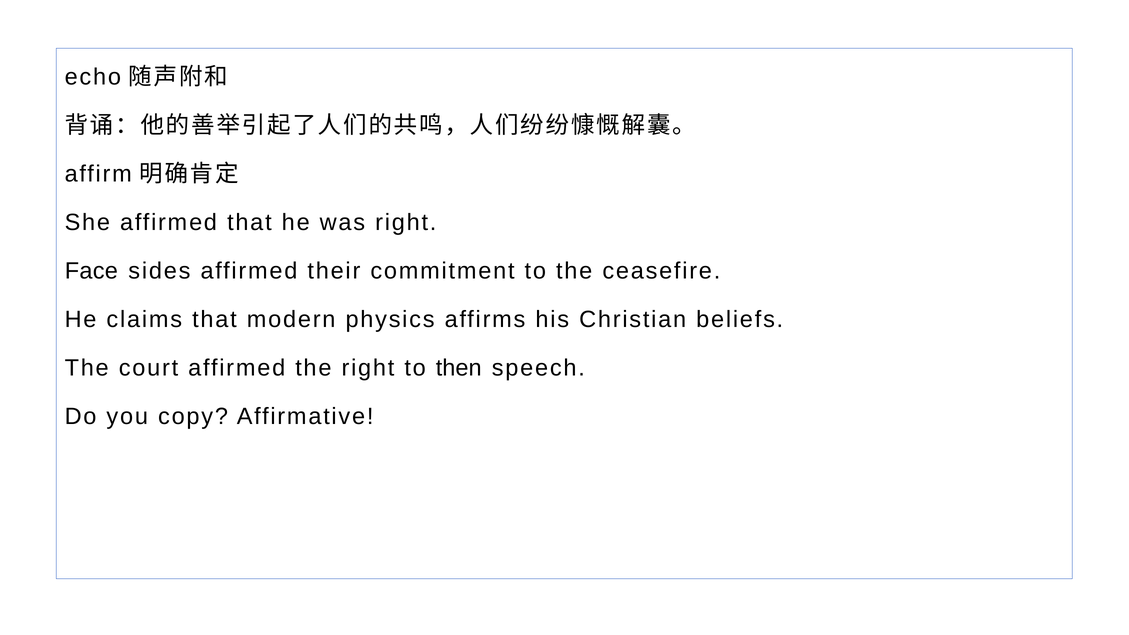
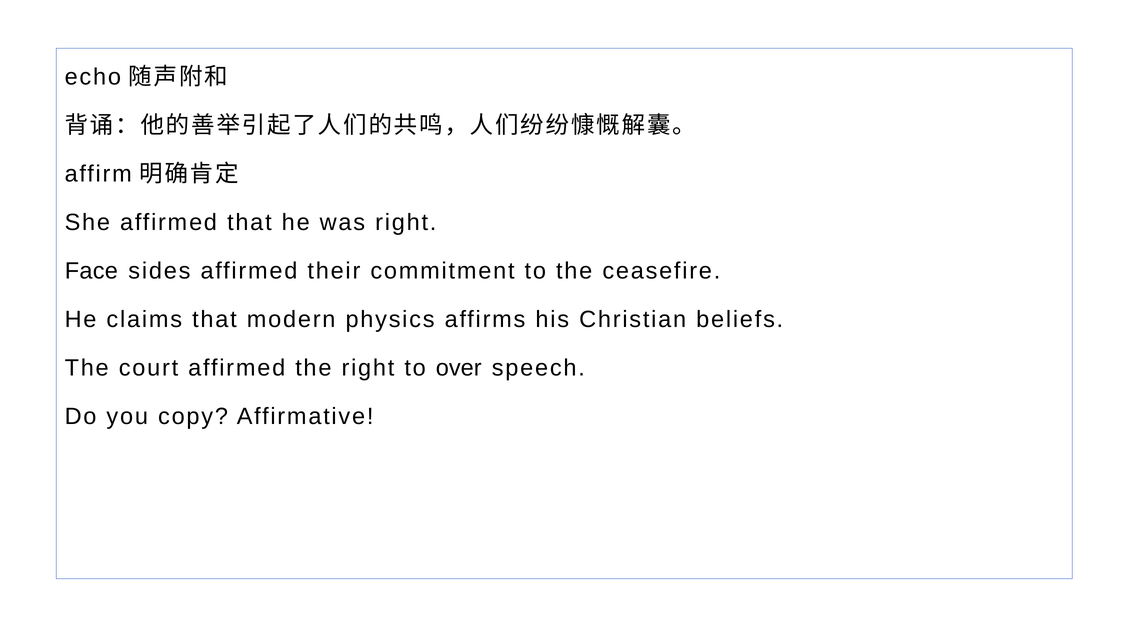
then: then -> over
